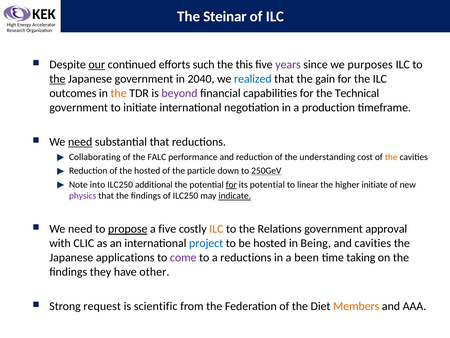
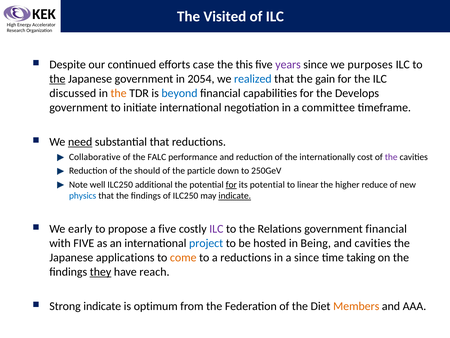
Steinar: Steinar -> Visited
our underline: present -> none
such: such -> case
2040: 2040 -> 2054
outcomes: outcomes -> discussed
beyond colour: purple -> blue
Technical: Technical -> Develops
production: production -> committee
Collaborating: Collaborating -> Collaborative
understanding: understanding -> internationally
the at (391, 157) colour: orange -> purple
the hosted: hosted -> should
250GeV underline: present -> none
into: into -> well
higher initiate: initiate -> reduce
physics colour: purple -> blue
need at (80, 229): need -> early
propose underline: present -> none
ILC at (216, 229) colour: orange -> purple
government approval: approval -> financial
with CLIC: CLIC -> FIVE
come colour: purple -> orange
a been: been -> since
they underline: none -> present
other: other -> reach
Strong request: request -> indicate
scientific: scientific -> optimum
